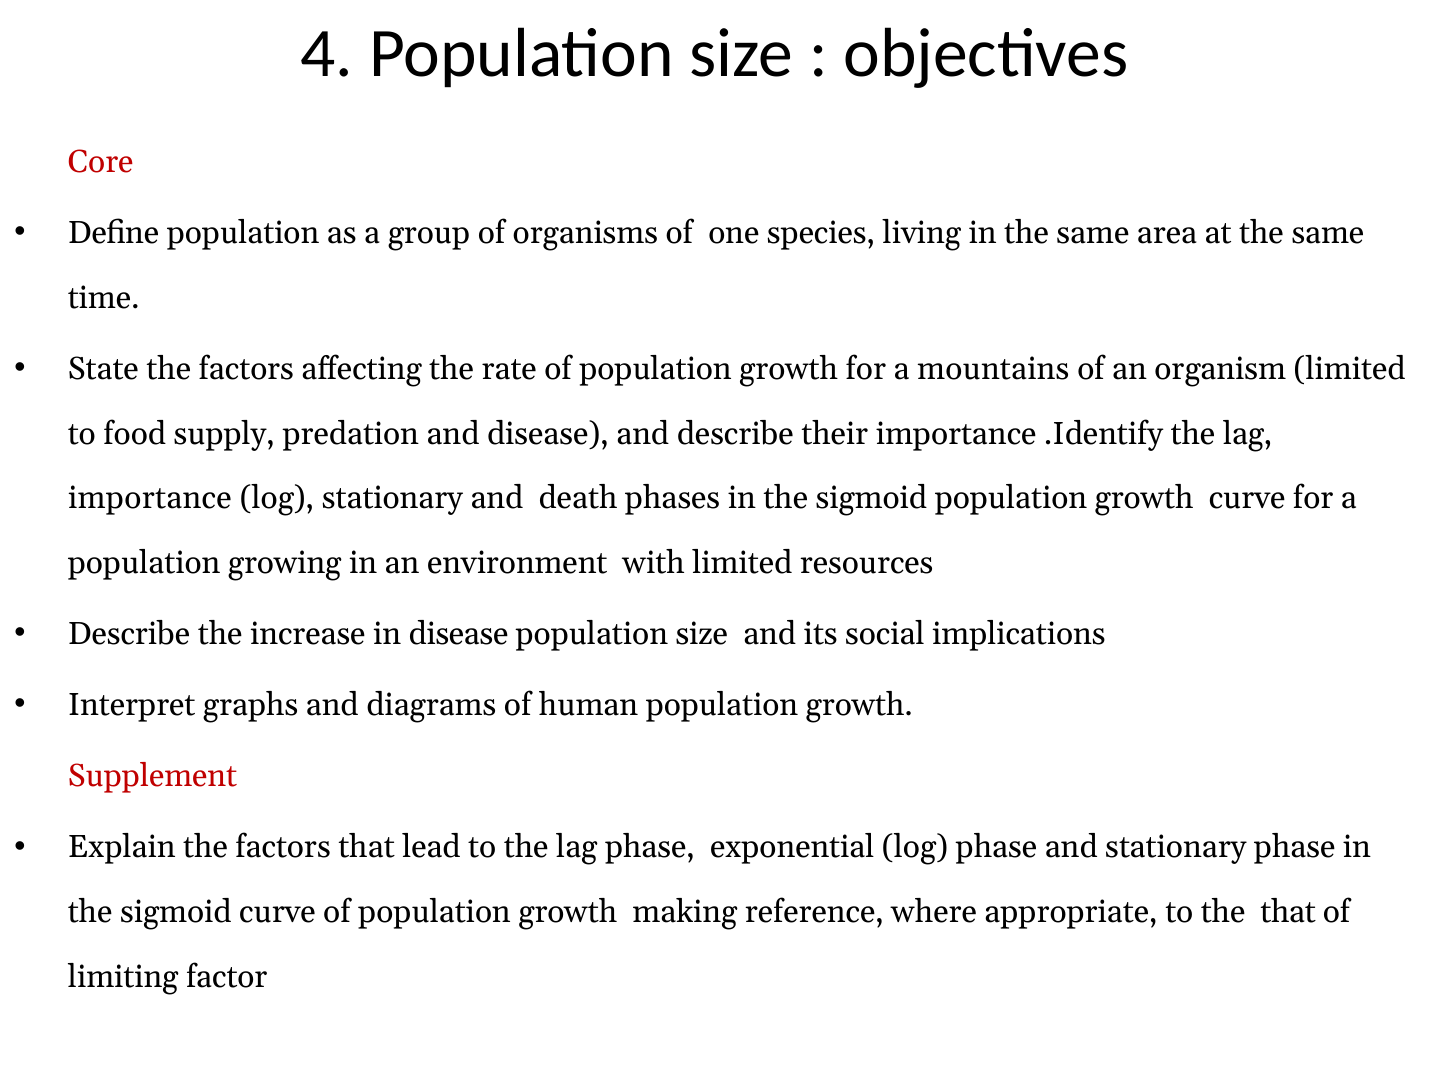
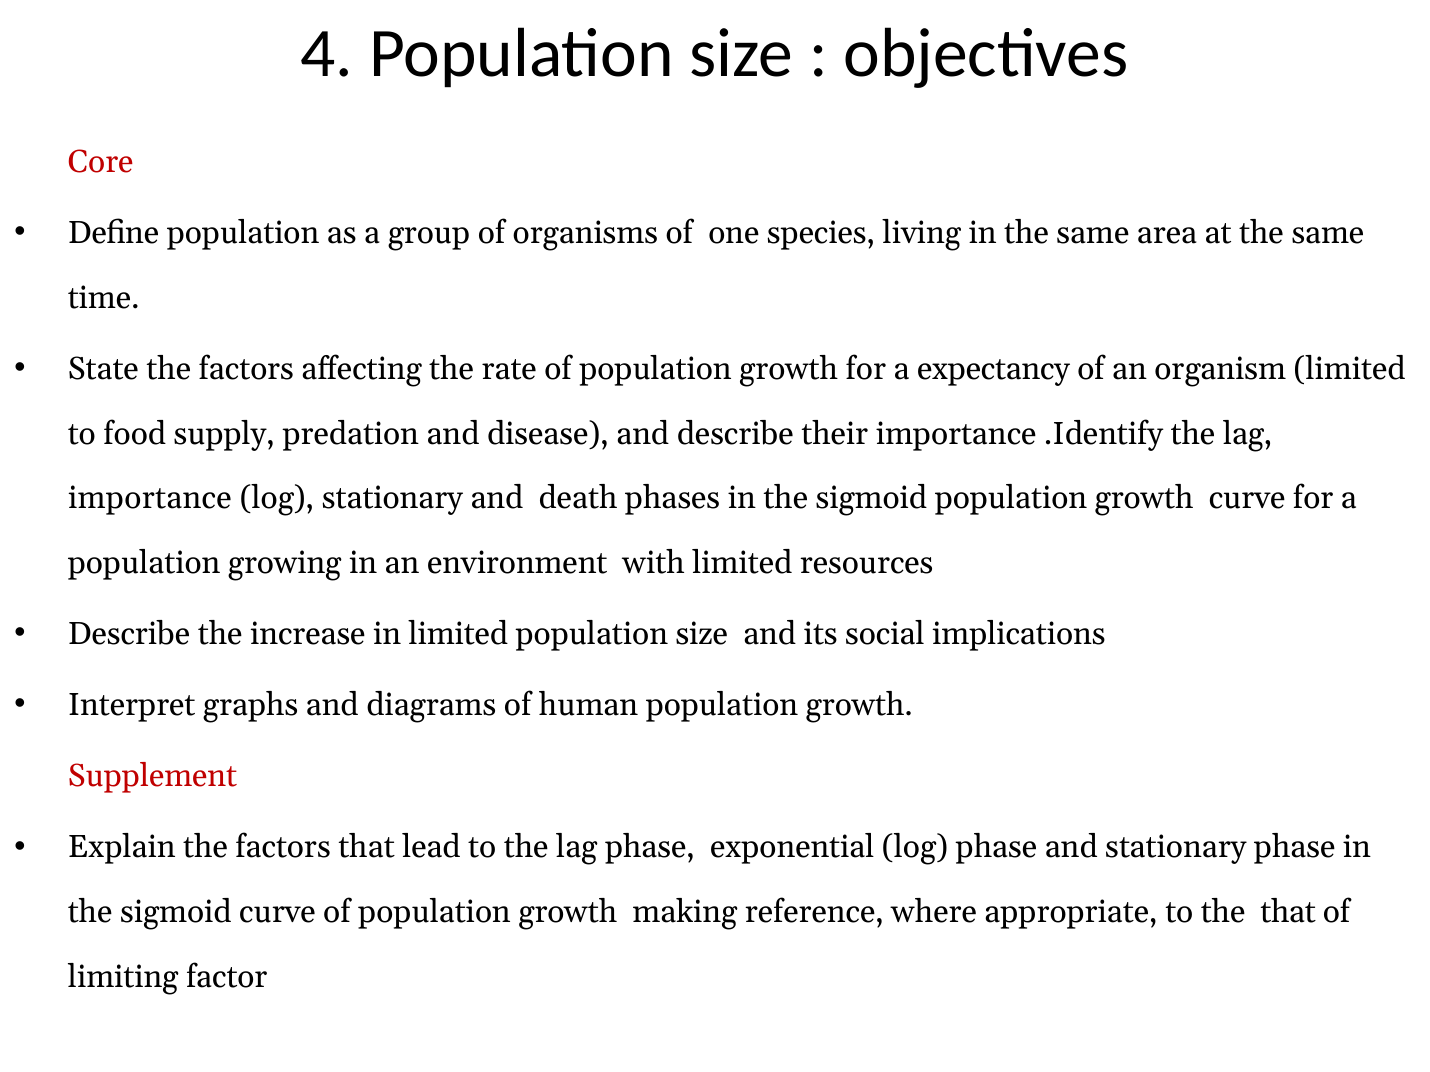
mountains: mountains -> expectancy
in disease: disease -> limited
